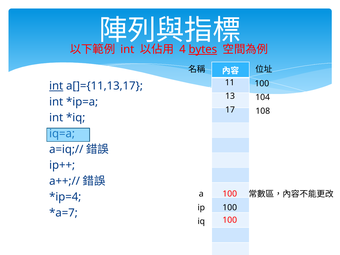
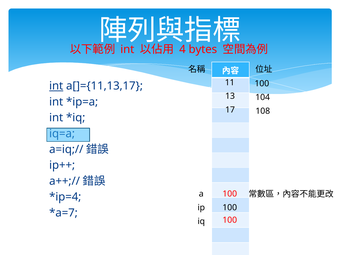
bytes underline: present -> none
